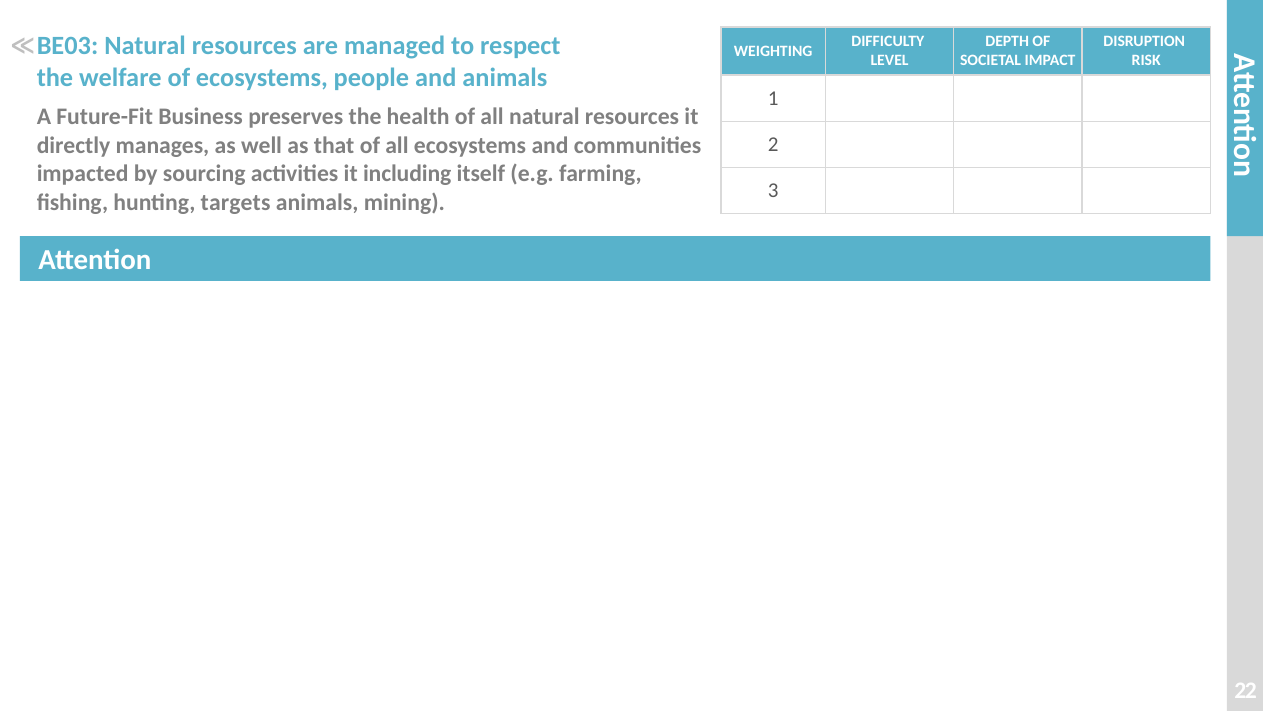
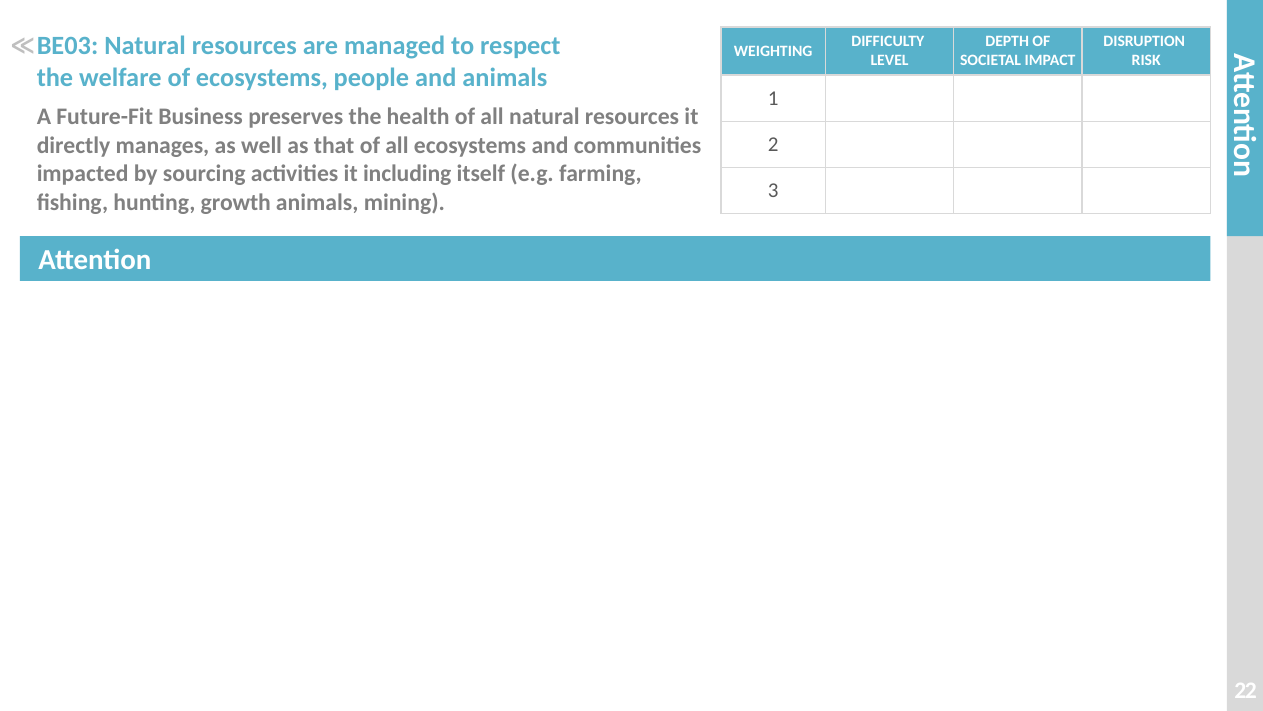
targets: targets -> growth
